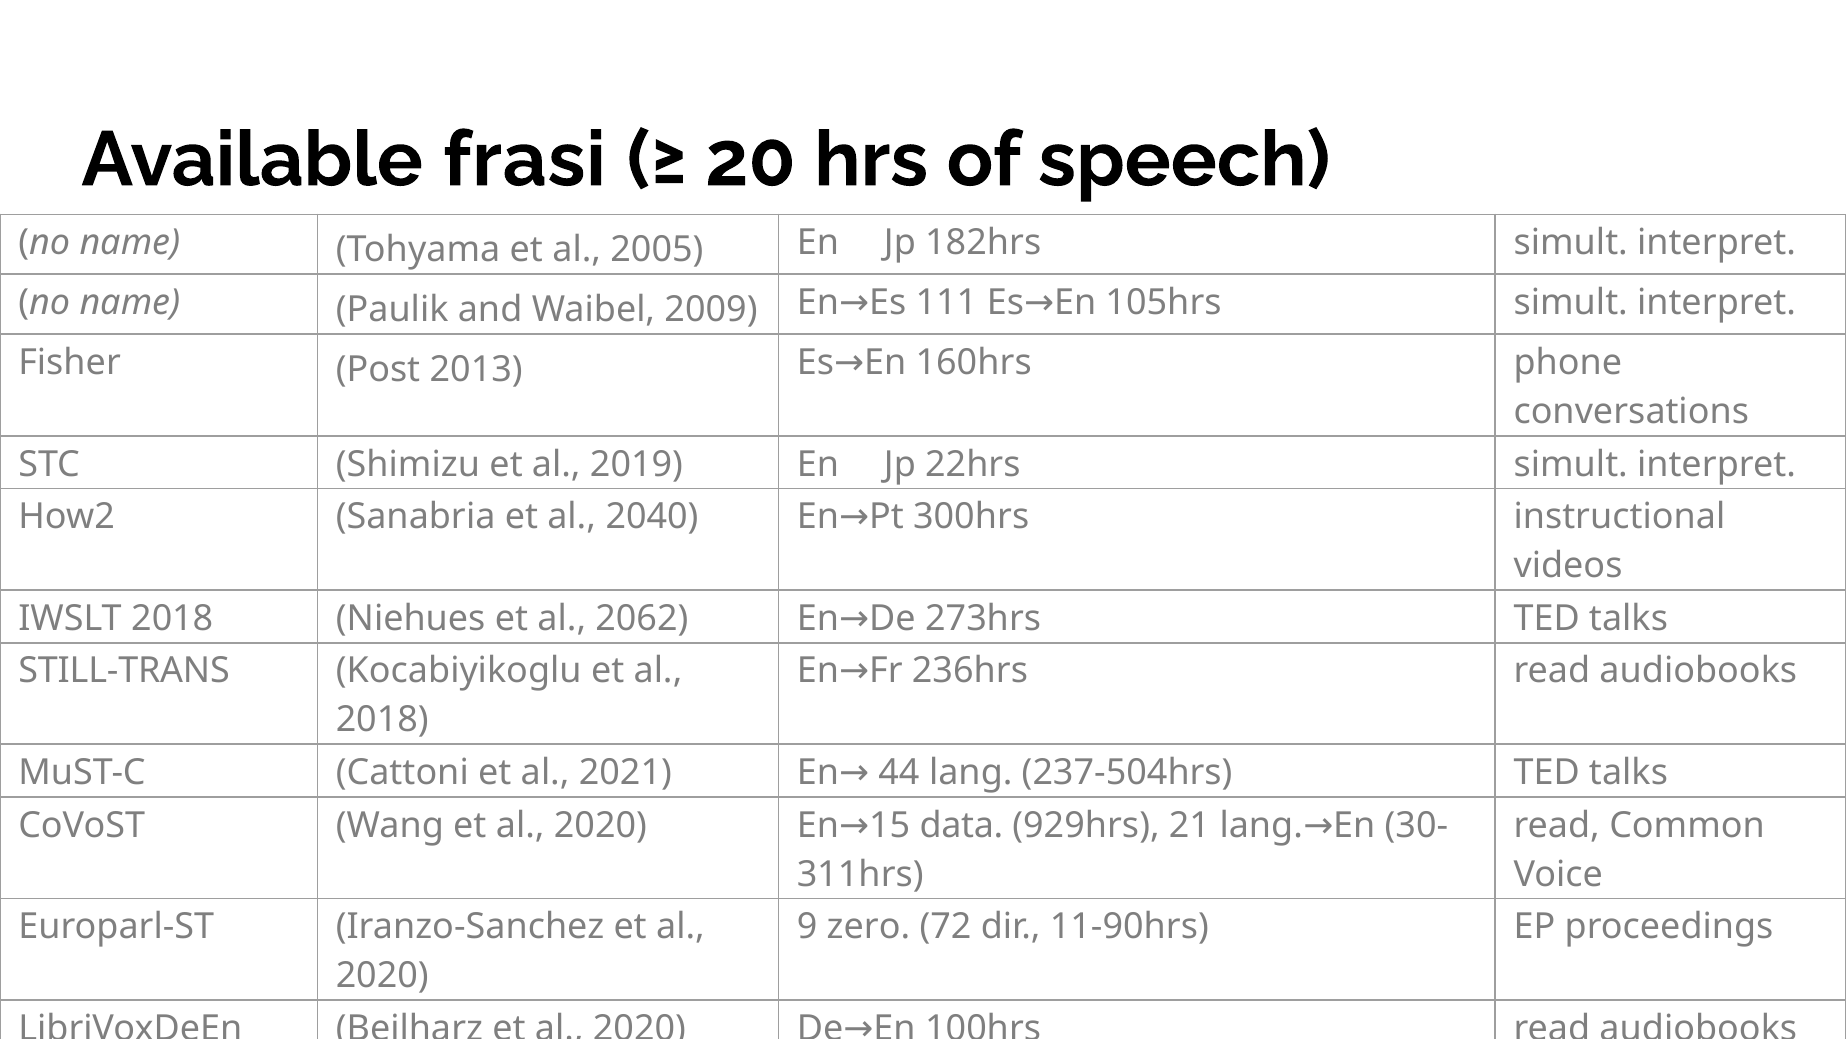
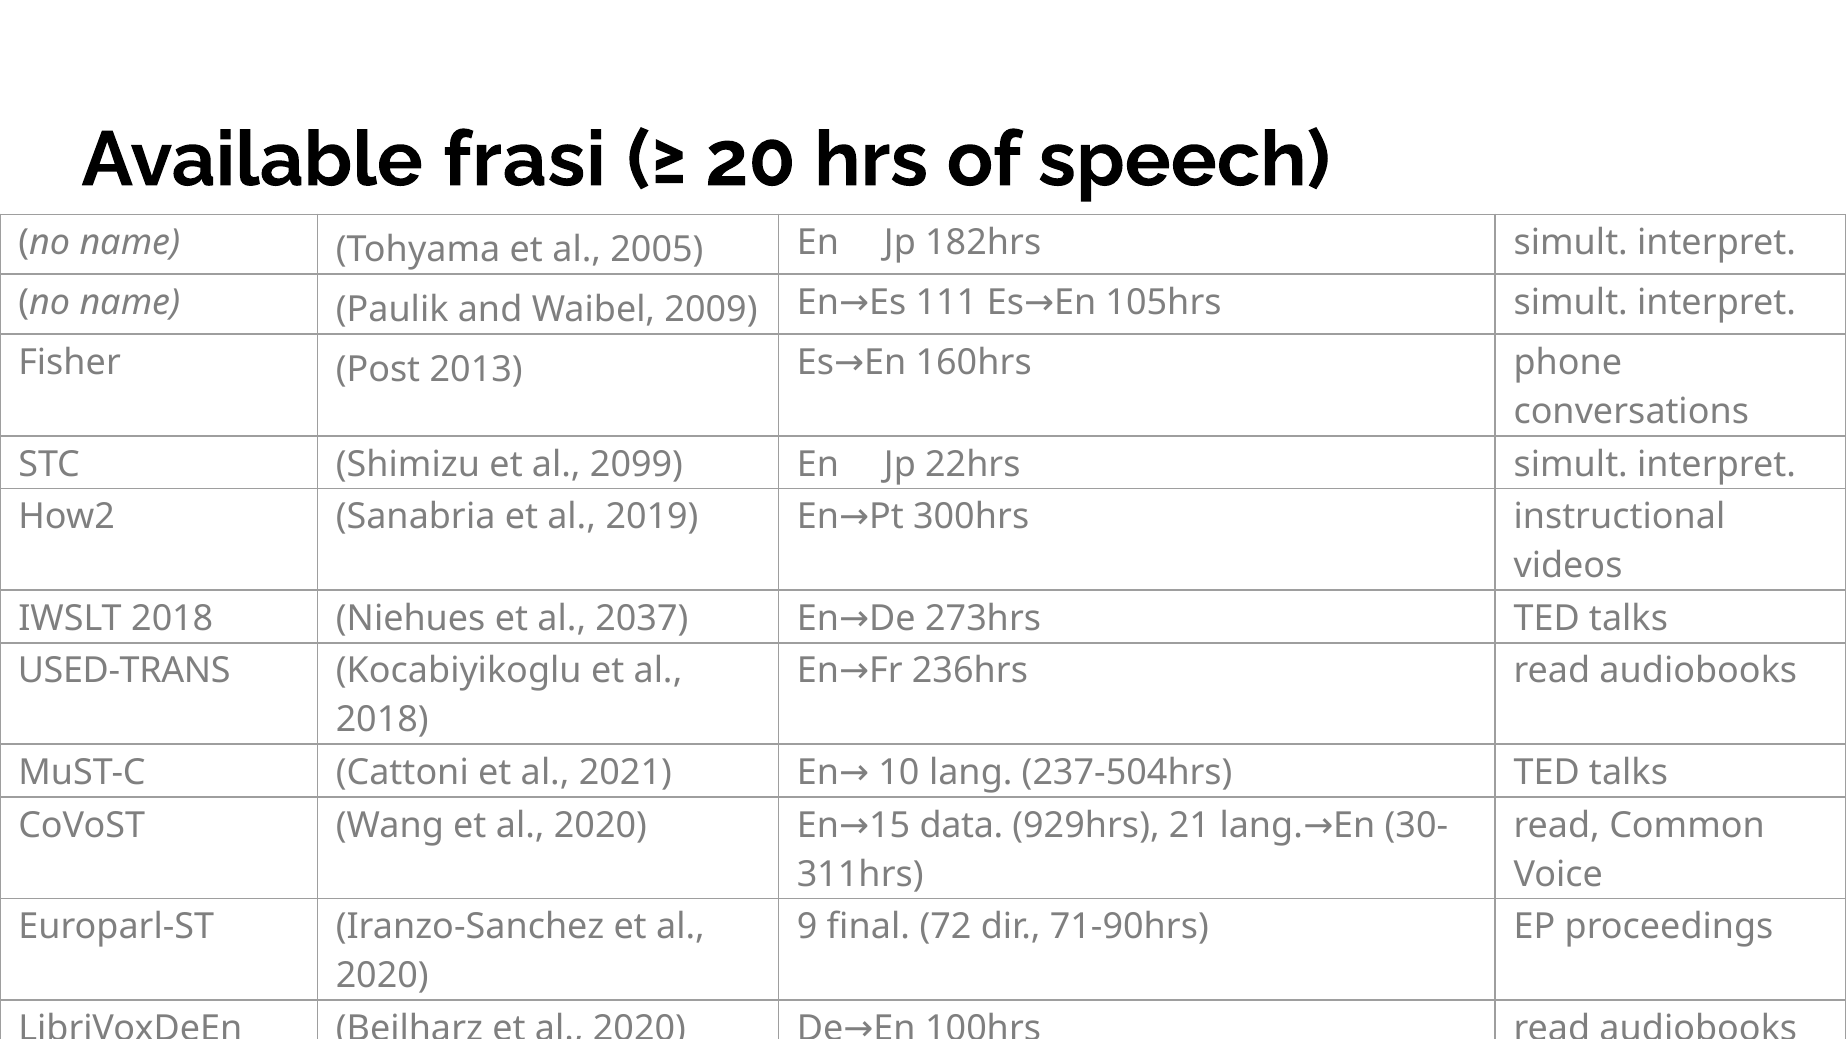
2019: 2019 -> 2099
2040: 2040 -> 2019
2062: 2062 -> 2037
STILL-TRANS: STILL-TRANS -> USED-TRANS
44: 44 -> 10
zero: zero -> final
11-90hrs: 11-90hrs -> 71-90hrs
